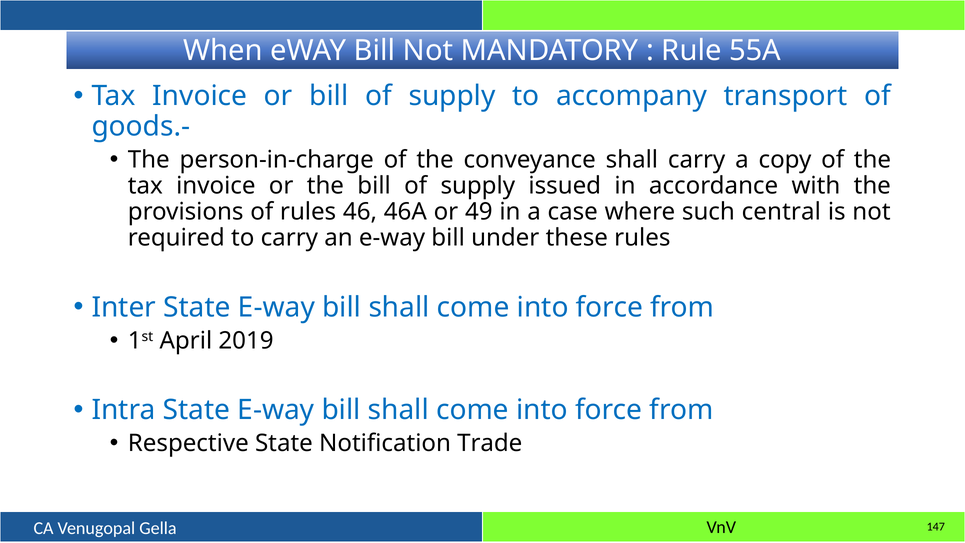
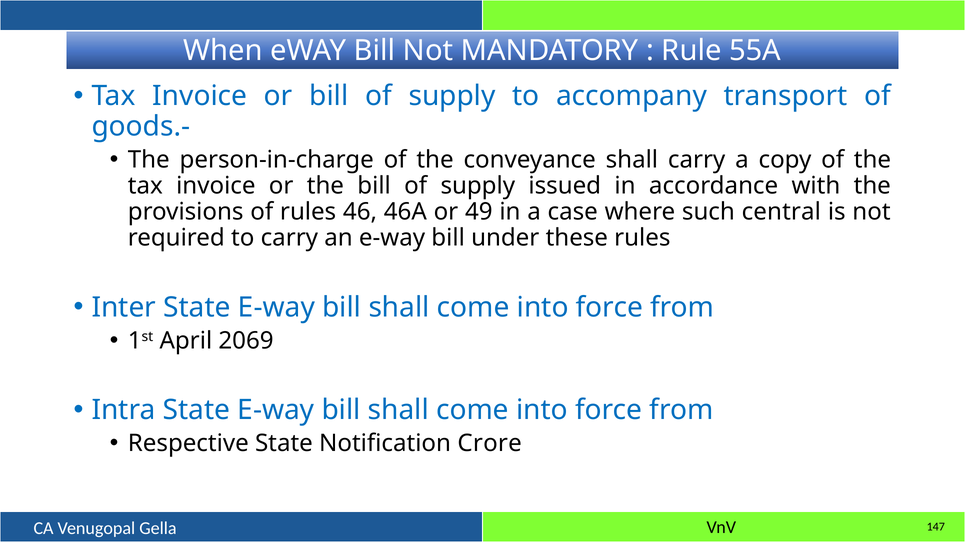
2019: 2019 -> 2069
Trade: Trade -> Crore
